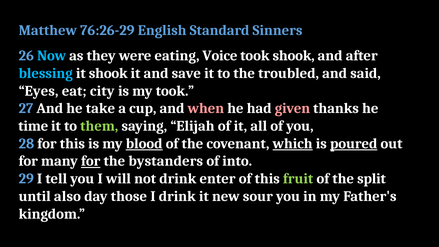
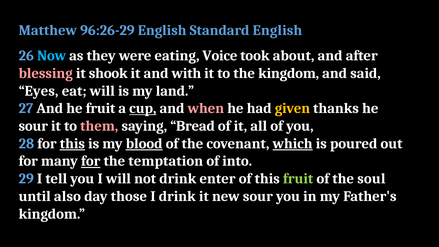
76:26-29: 76:26-29 -> 96:26-29
Standard Sinners: Sinners -> English
took shook: shook -> about
blessing colour: light blue -> pink
save: save -> with
the troubled: troubled -> kingdom
eat city: city -> will
my took: took -> land
he take: take -> fruit
cup underline: none -> present
given colour: pink -> yellow
time at (33, 126): time -> sour
them colour: light green -> pink
Elijah: Elijah -> Bread
this at (72, 144) underline: none -> present
poured underline: present -> none
bystanders: bystanders -> temptation
split: split -> soul
